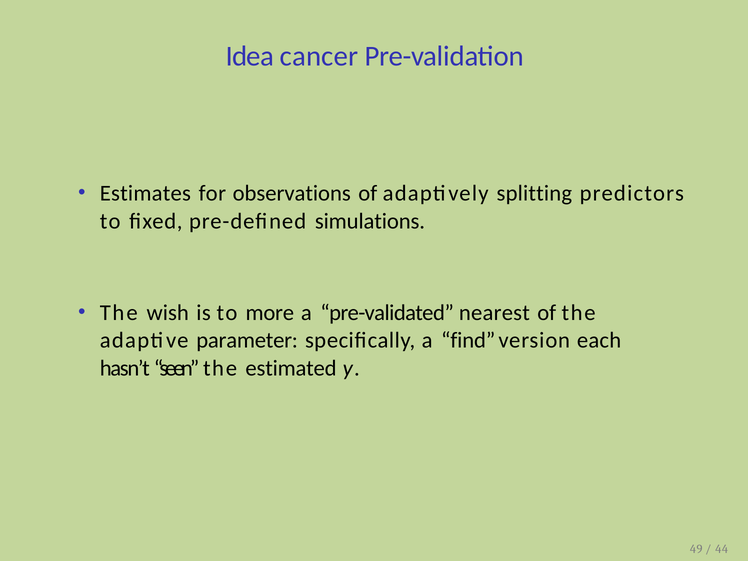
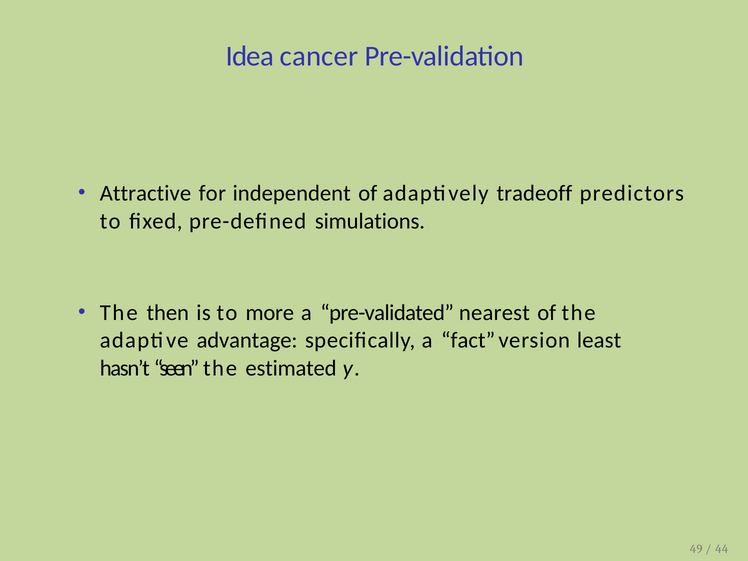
Estimates: Estimates -> Attractive
observations: observations -> independent
splitting: splitting -> tradeoff
wish: wish -> then
parameter: parameter -> advantage
find: find -> fact
each: each -> least
